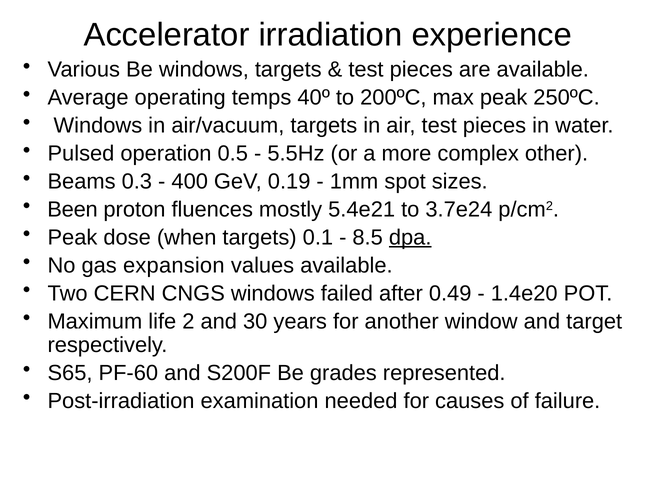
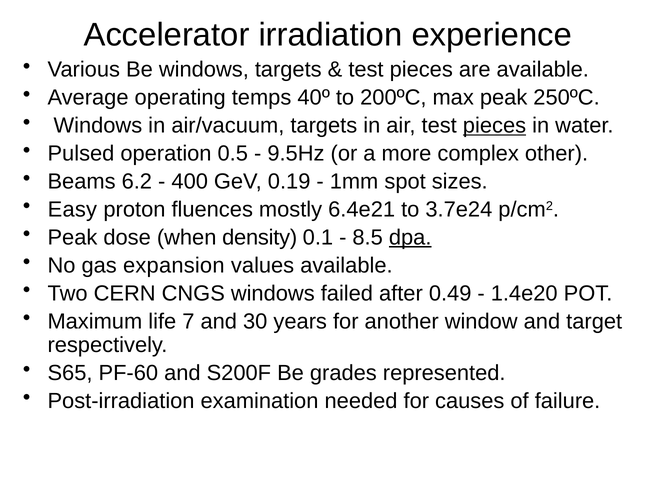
pieces at (494, 126) underline: none -> present
5.5Hz: 5.5Hz -> 9.5Hz
0.3: 0.3 -> 6.2
Been: Been -> Easy
5.4e21: 5.4e21 -> 6.4e21
when targets: targets -> density
2: 2 -> 7
